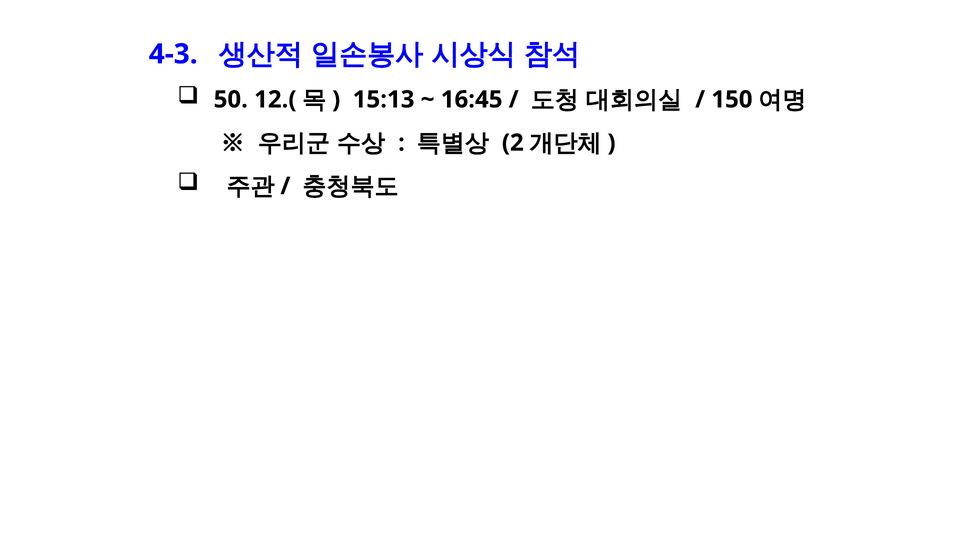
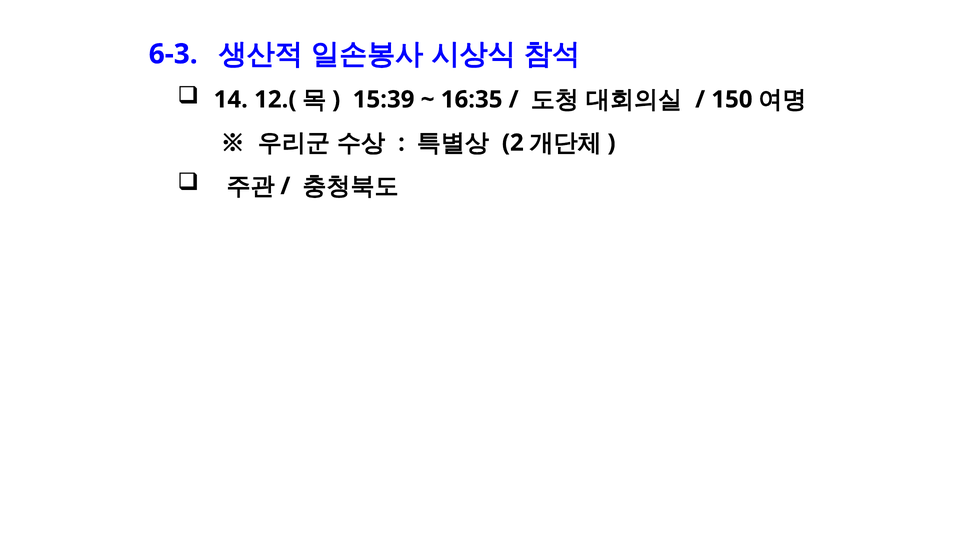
4-3: 4-3 -> 6-3
50: 50 -> 14
15:13: 15:13 -> 15:39
16:45: 16:45 -> 16:35
